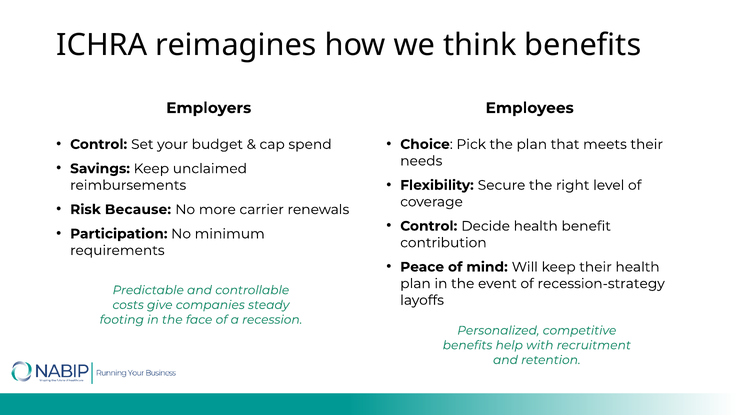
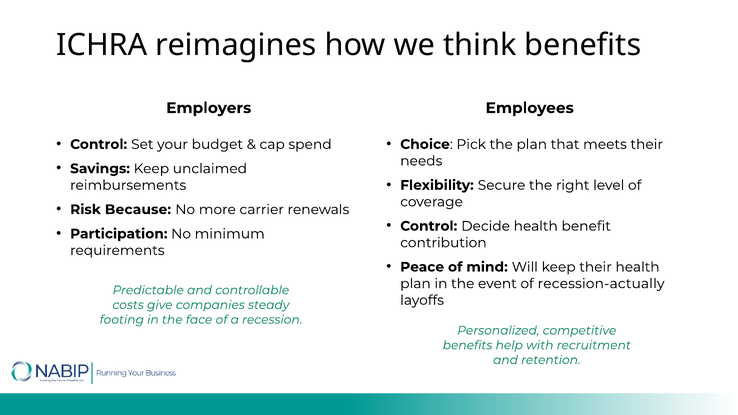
recession-strategy: recession-strategy -> recession-actually
